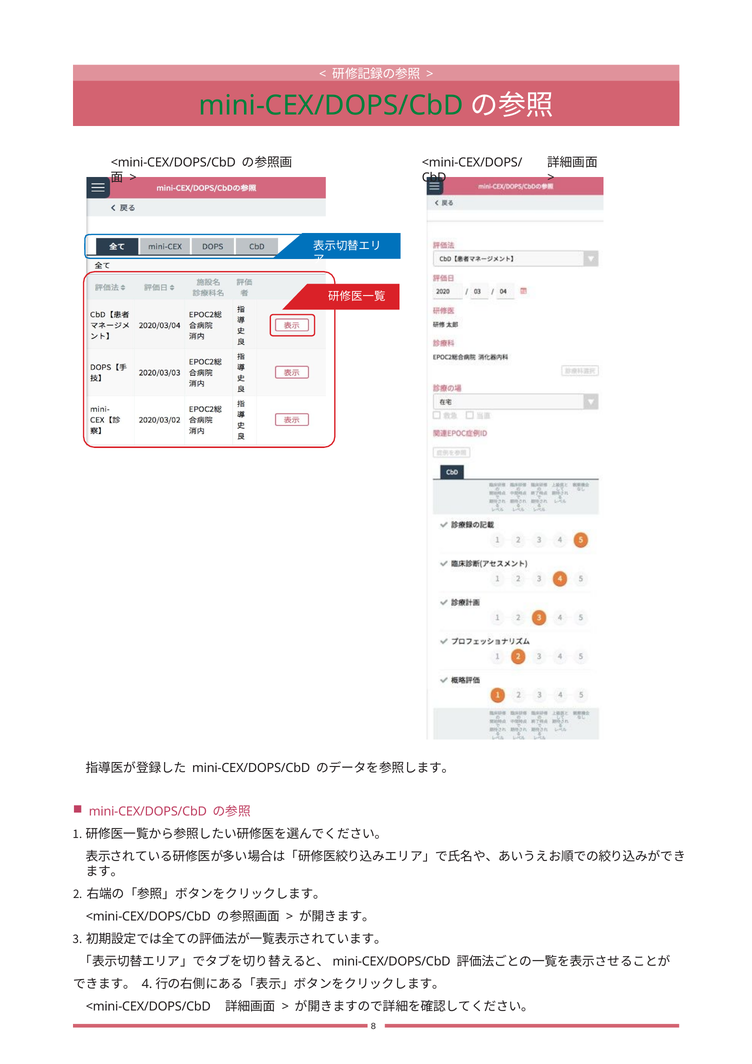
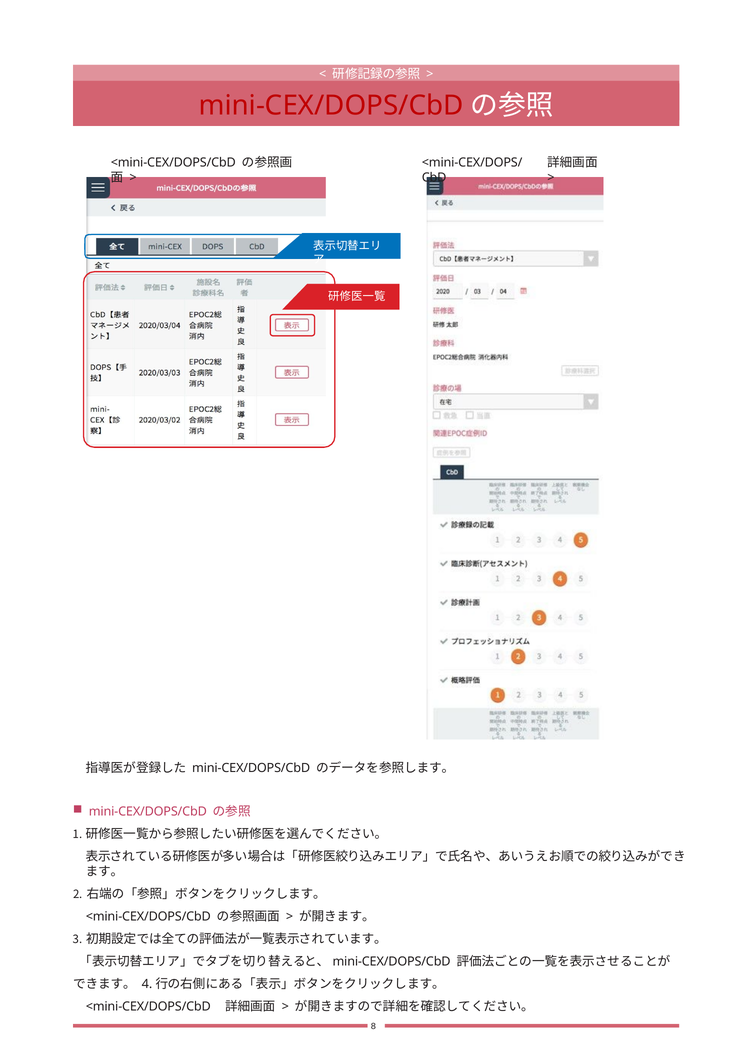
mini-CEX/DOPS/CbD at (331, 106) colour: green -> red
